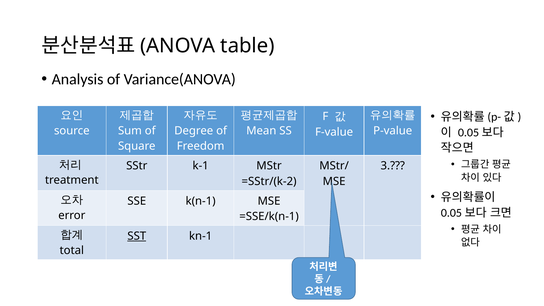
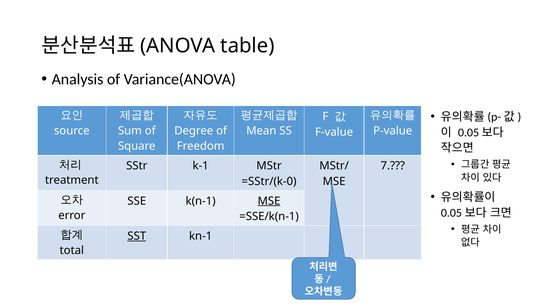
3: 3 -> 7
=SStr/(k-2: =SStr/(k-2 -> =SStr/(k-0
MSE at (269, 201) underline: none -> present
